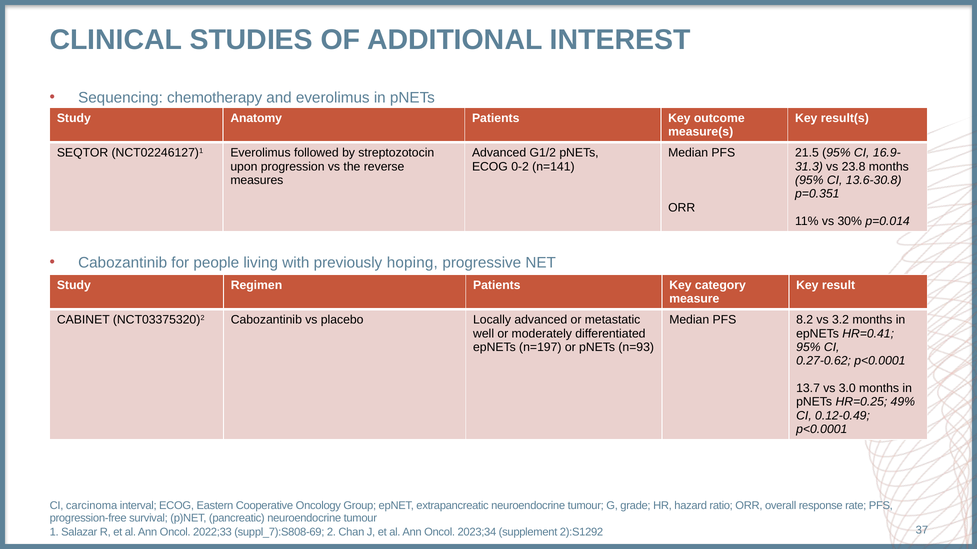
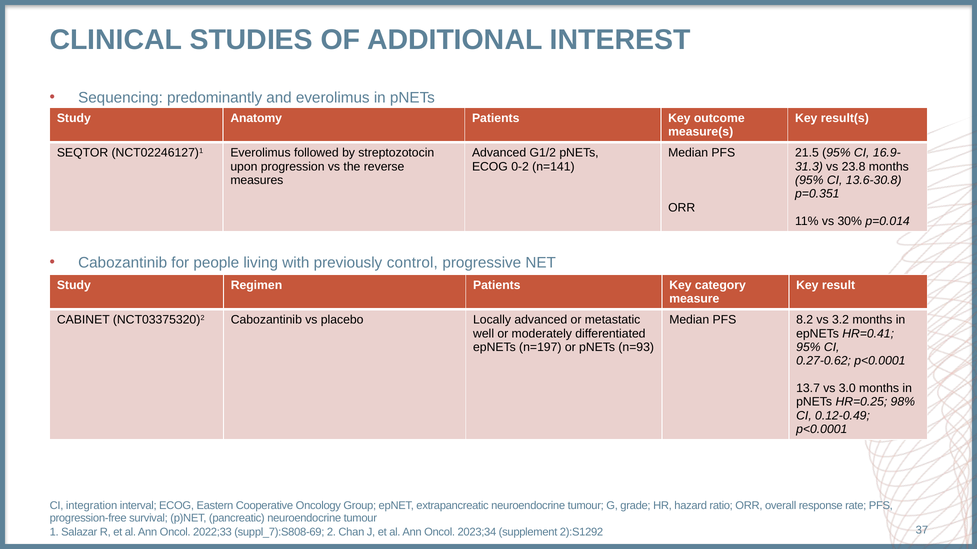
chemotherapy: chemotherapy -> predominantly
hoping: hoping -> control
49%: 49% -> 98%
carcinoma: carcinoma -> integration
